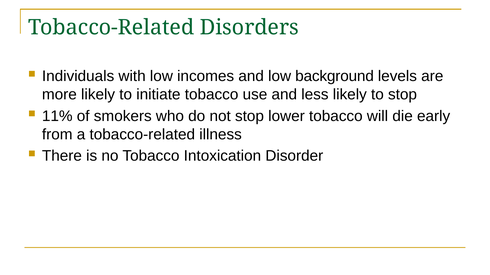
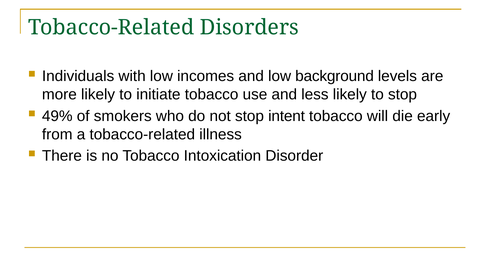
11%: 11% -> 49%
lower: lower -> intent
